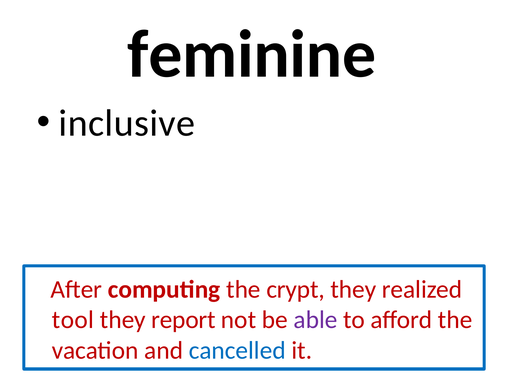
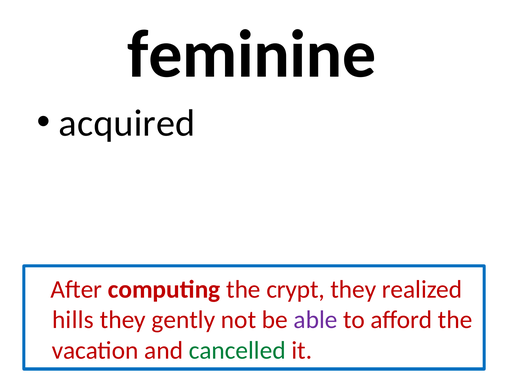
inclusive: inclusive -> acquired
tool: tool -> hills
report: report -> gently
cancelled colour: blue -> green
